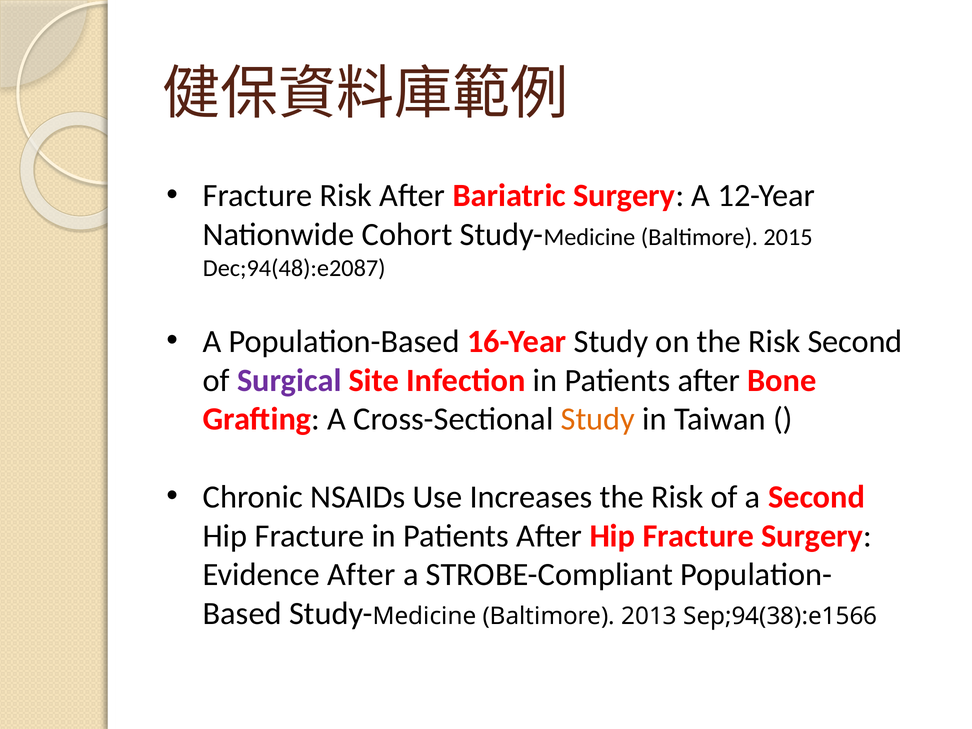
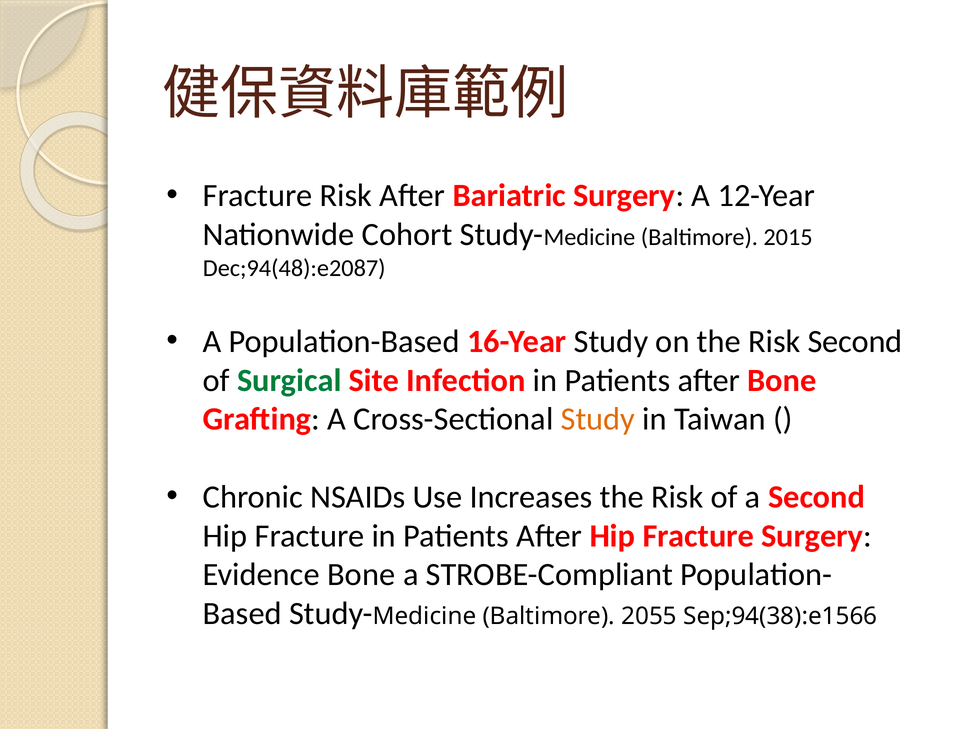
Surgical colour: purple -> green
Evidence After: After -> Bone
2013: 2013 -> 2055
